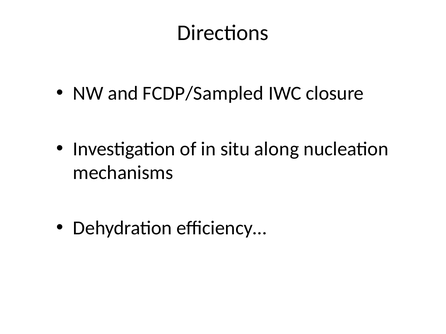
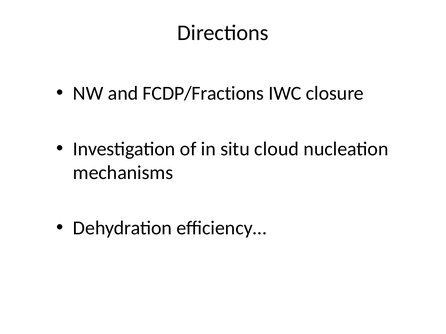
FCDP/Sampled: FCDP/Sampled -> FCDP/Fractions
along: along -> cloud
